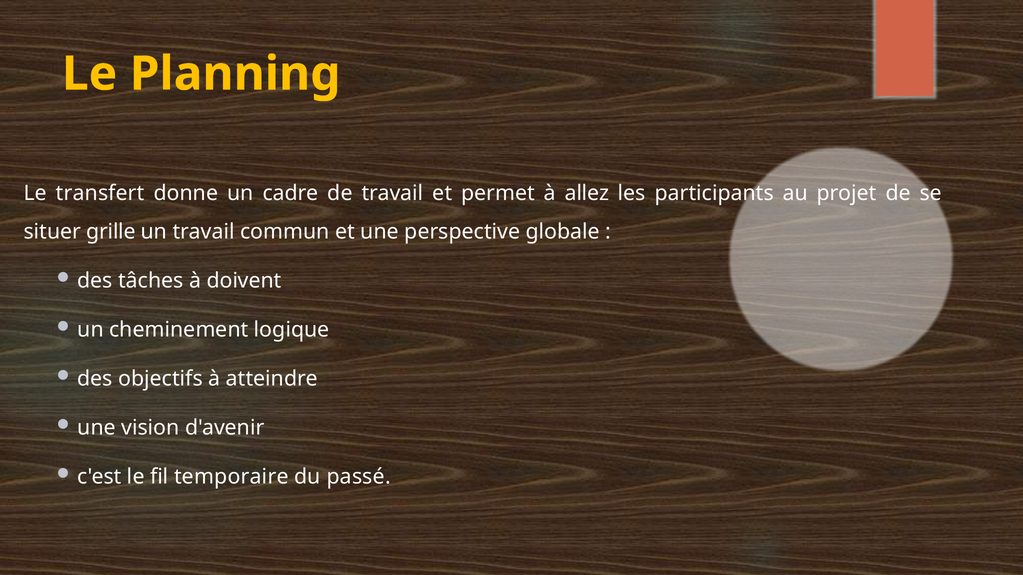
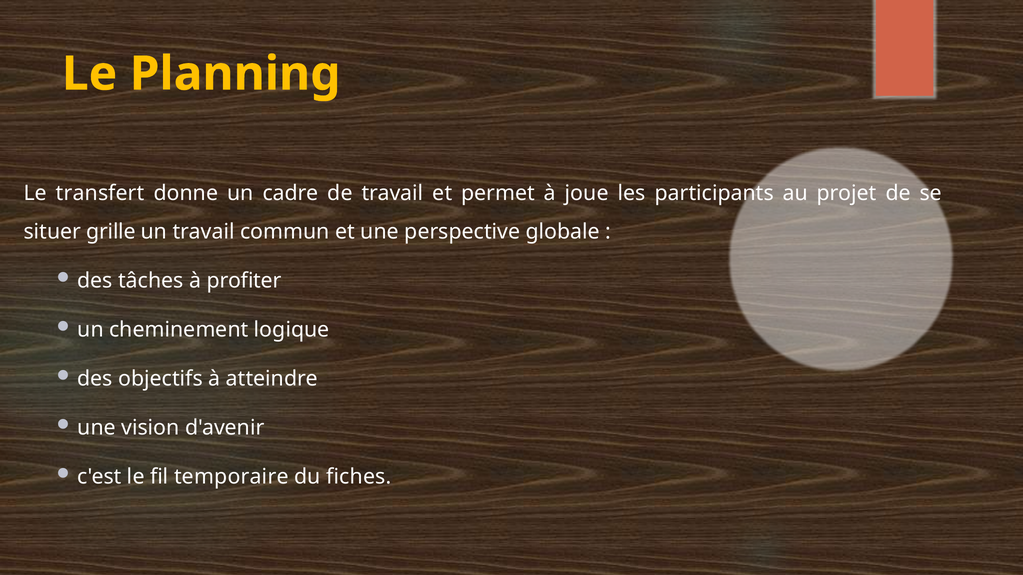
allez: allez -> joue
doivent: doivent -> profiter
passé: passé -> fiches
